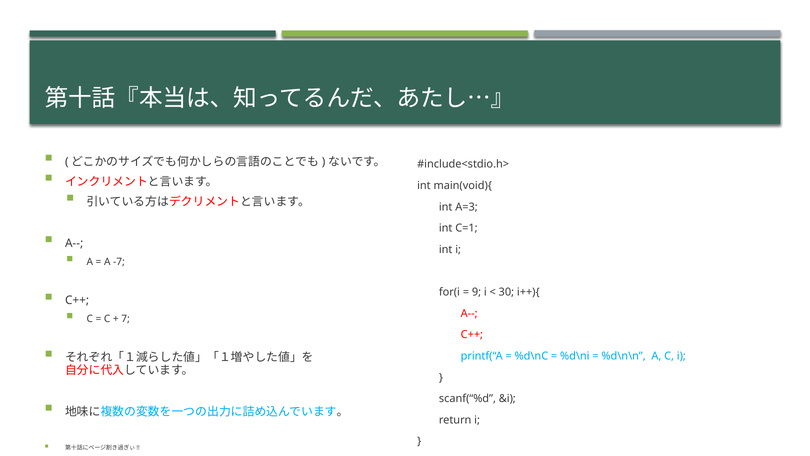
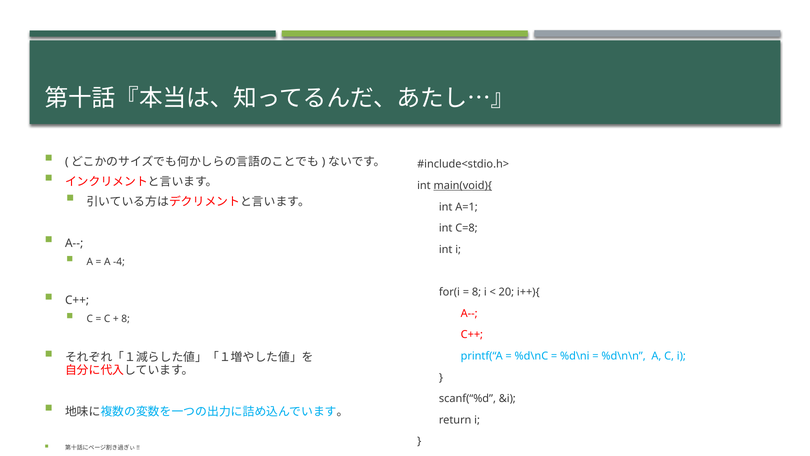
main(void){ underline: none -> present
A=3: A=3 -> A=1
C=1: C=1 -> C=8
-7: -7 -> -4
9 at (476, 292): 9 -> 8
30: 30 -> 20
7 at (126, 319): 7 -> 8
